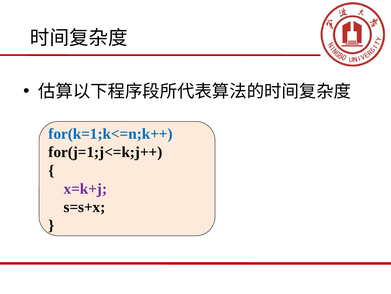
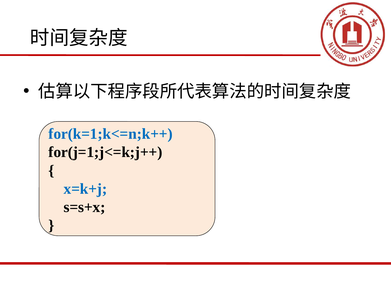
x=k+j colour: purple -> blue
